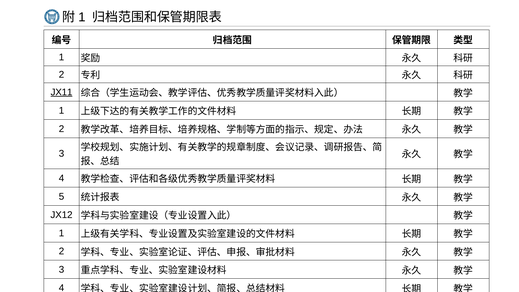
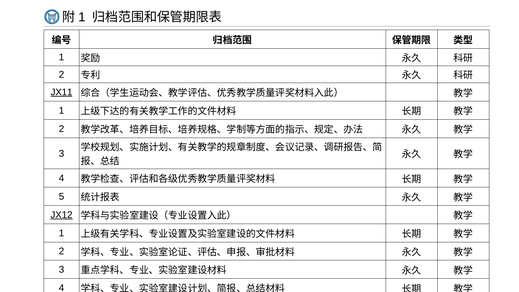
JX12 underline: none -> present
